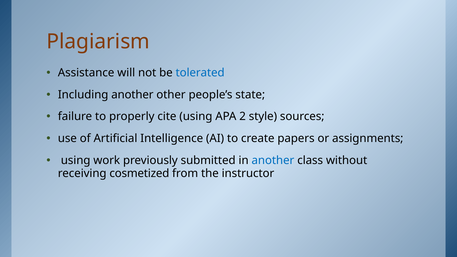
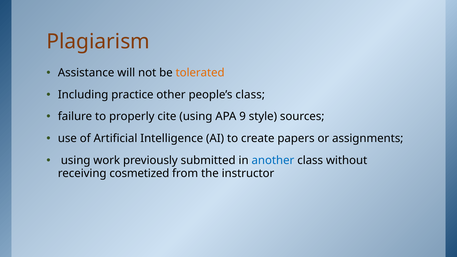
tolerated colour: blue -> orange
Including another: another -> practice
people’s state: state -> class
2: 2 -> 9
